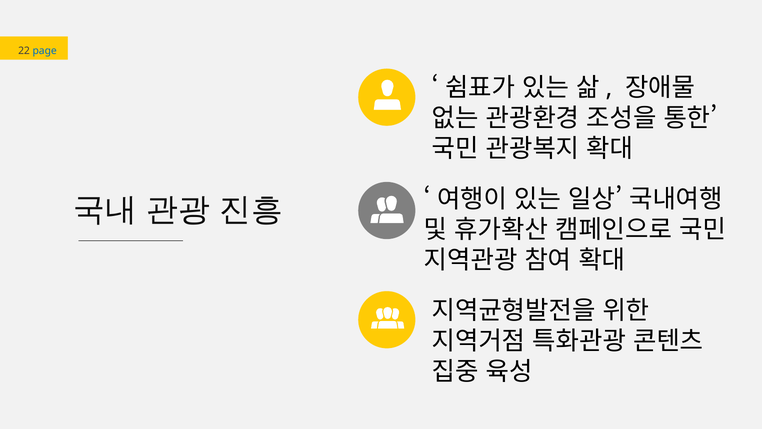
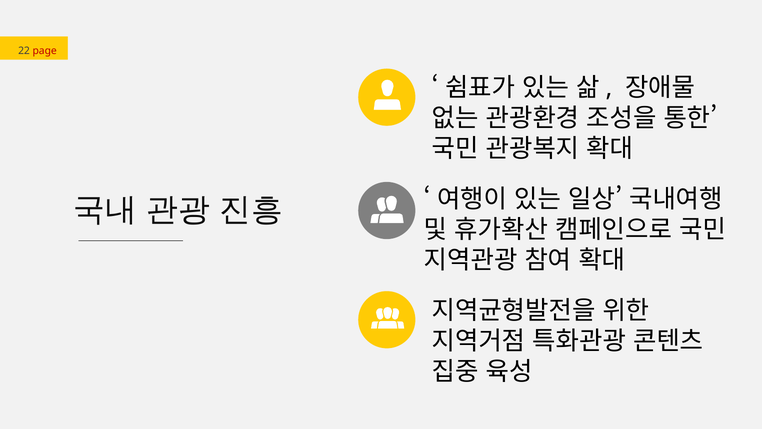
page colour: blue -> red
